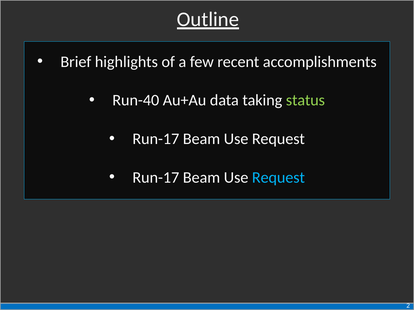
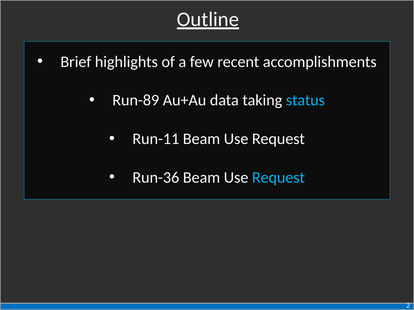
Run-40: Run-40 -> Run-89
status colour: light green -> light blue
Run-17 at (156, 139): Run-17 -> Run-11
Run-17 at (156, 178): Run-17 -> Run-36
